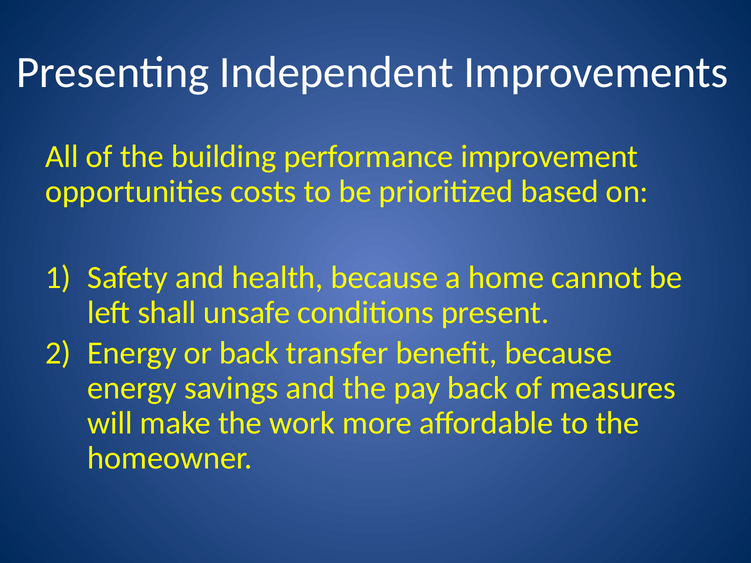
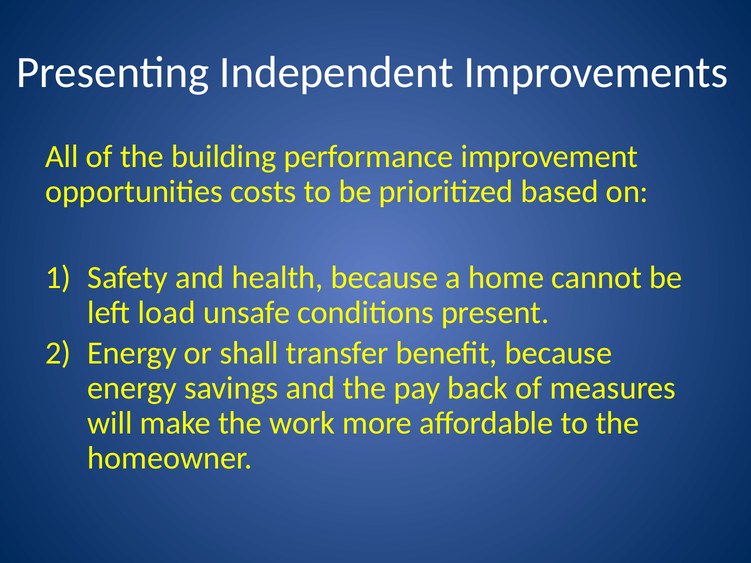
shall: shall -> load
or back: back -> shall
